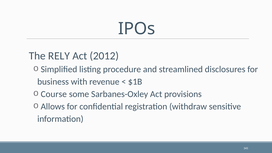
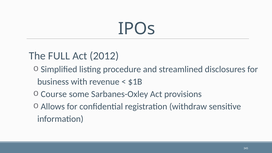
RELY: RELY -> FULL
